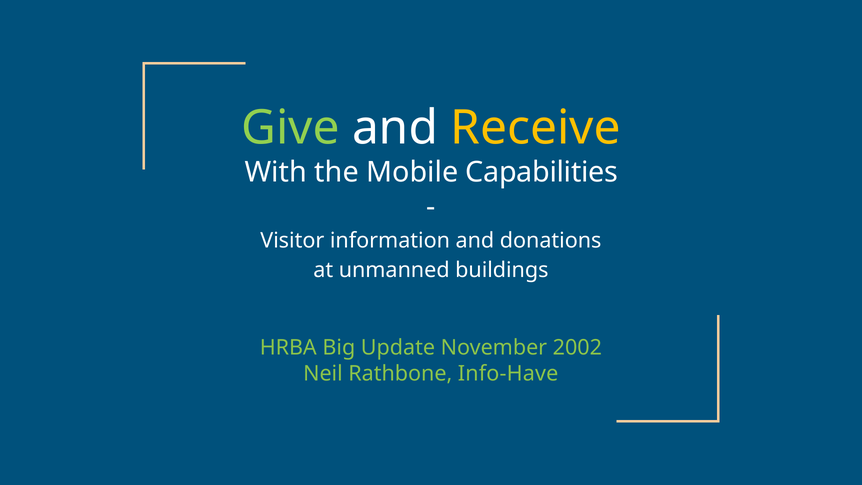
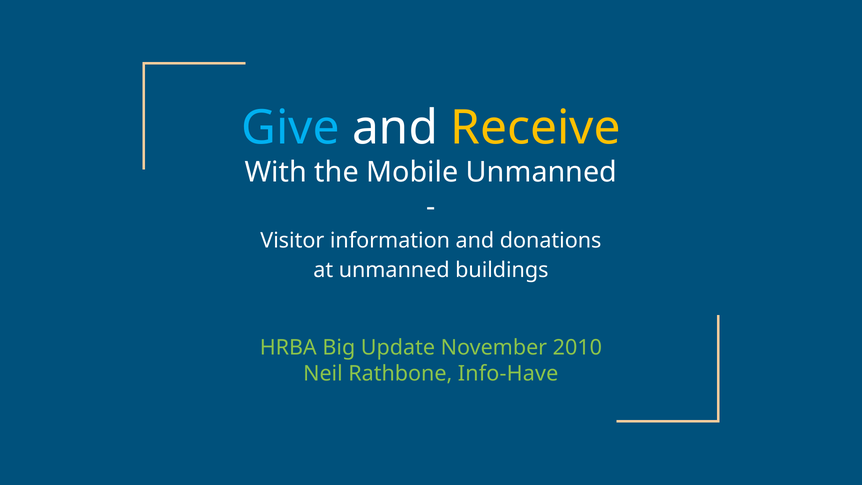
Give colour: light green -> light blue
Mobile Capabilities: Capabilities -> Unmanned
2002: 2002 -> 2010
